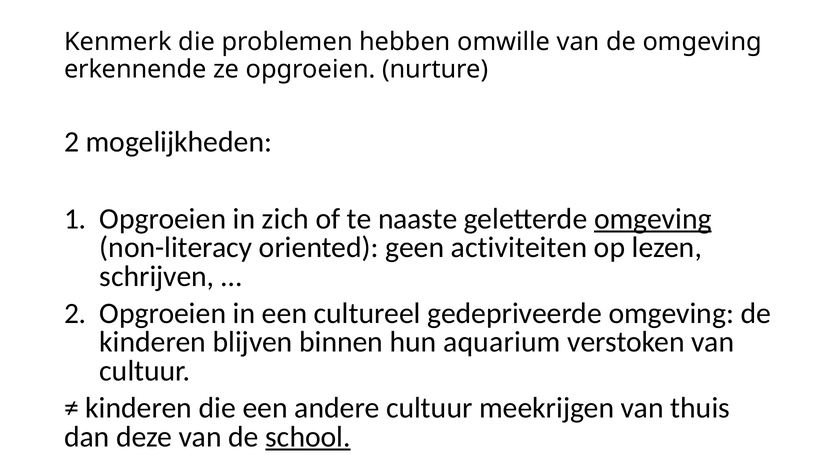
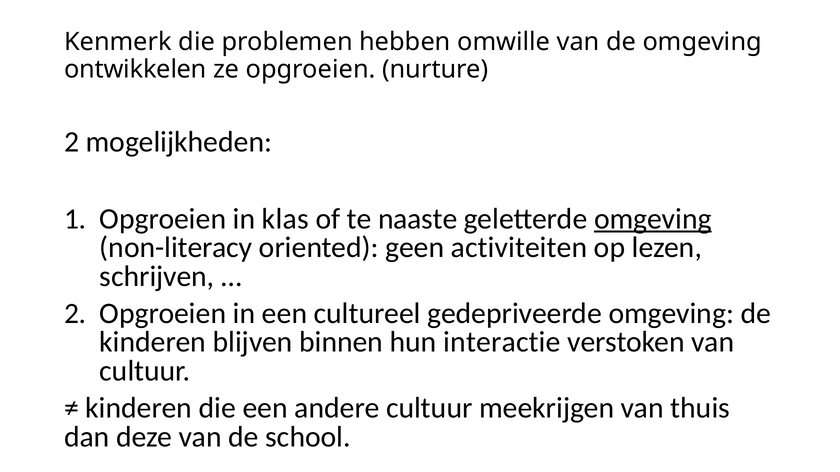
erkennende: erkennende -> ontwikkelen
zich: zich -> klas
aquarium: aquarium -> interactie
school underline: present -> none
